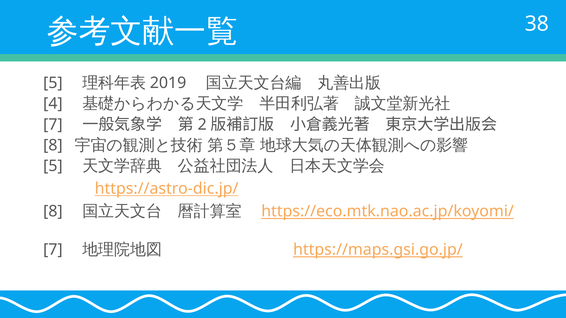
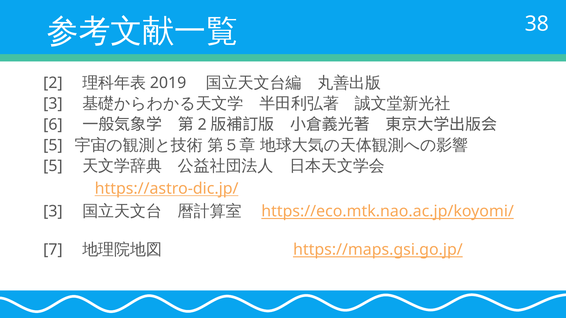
5 at (53, 83): 5 -> 2
4 at (53, 104): 4 -> 3
7 at (53, 125): 7 -> 6
8 at (53, 145): 8 -> 5
8 at (53, 212): 8 -> 3
